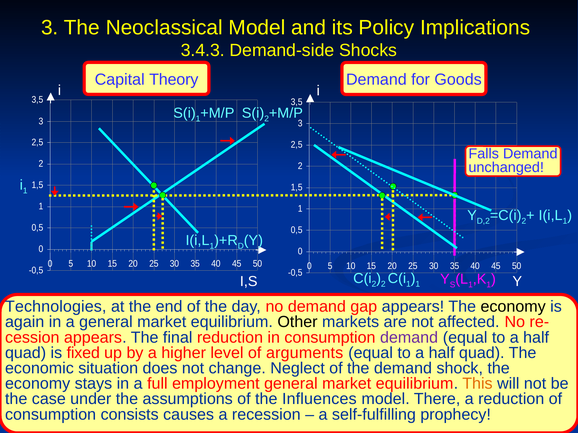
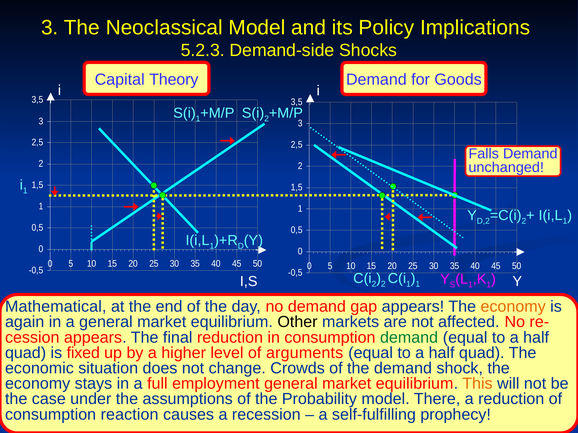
3.4.3: 3.4.3 -> 5.2.3
Technologies: Technologies -> Mathematical
economy at (513, 307) colour: black -> orange
demand at (409, 338) colour: purple -> green
Neglect: Neglect -> Crowds
Influences: Influences -> Probability
consists: consists -> reaction
